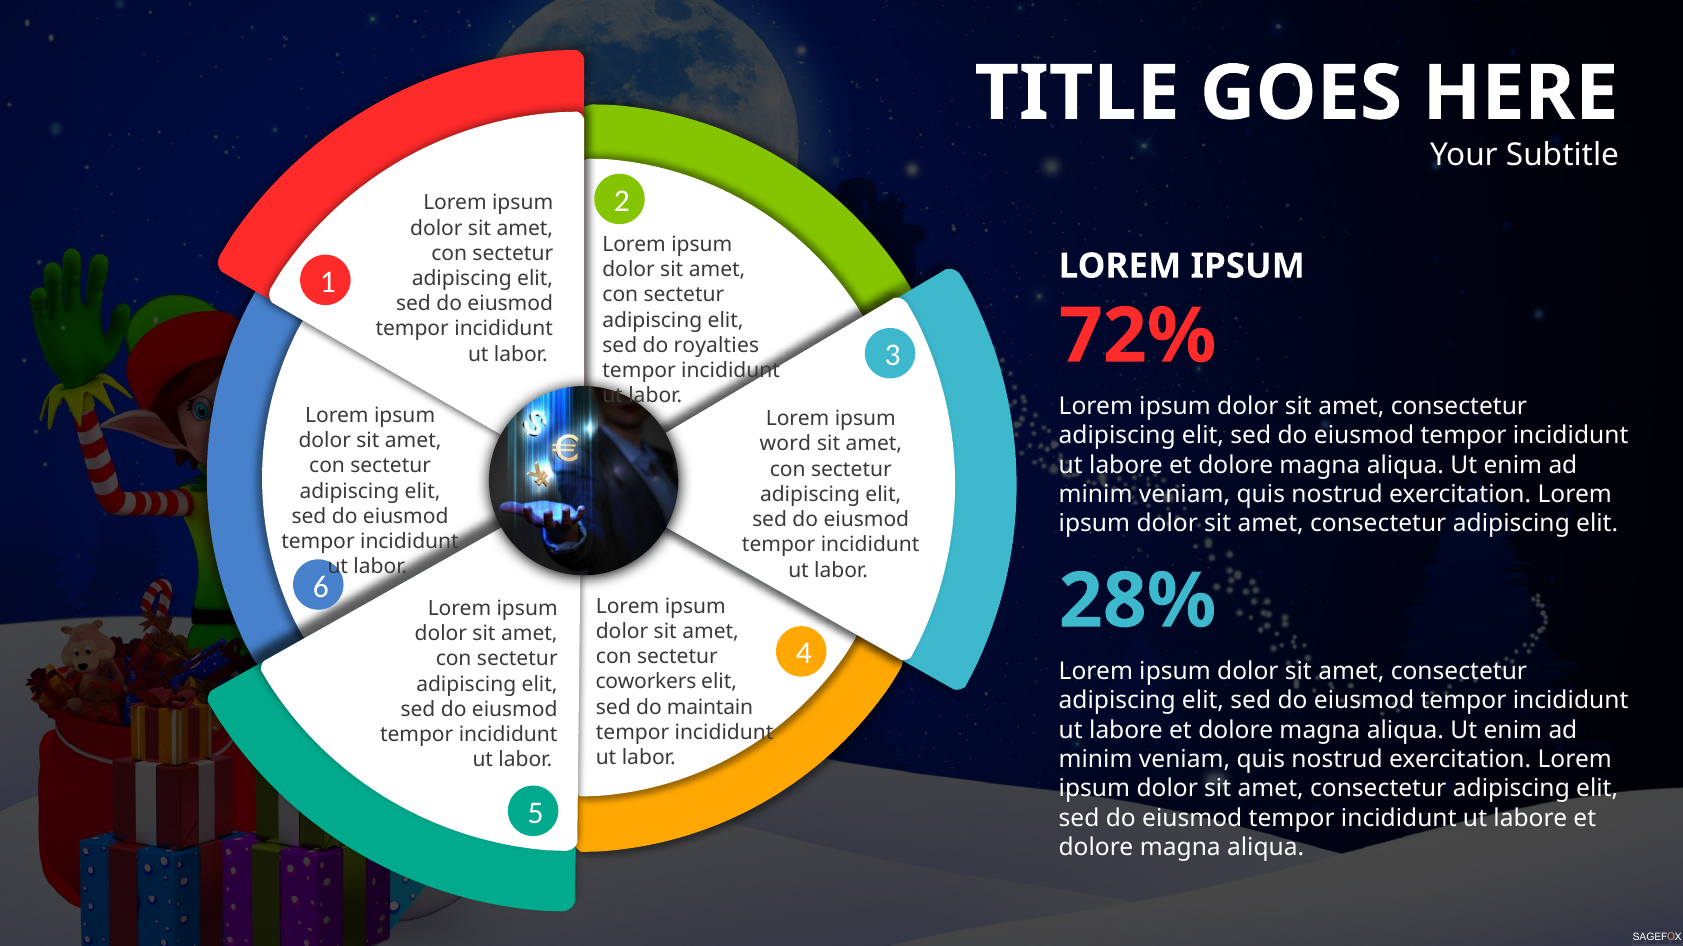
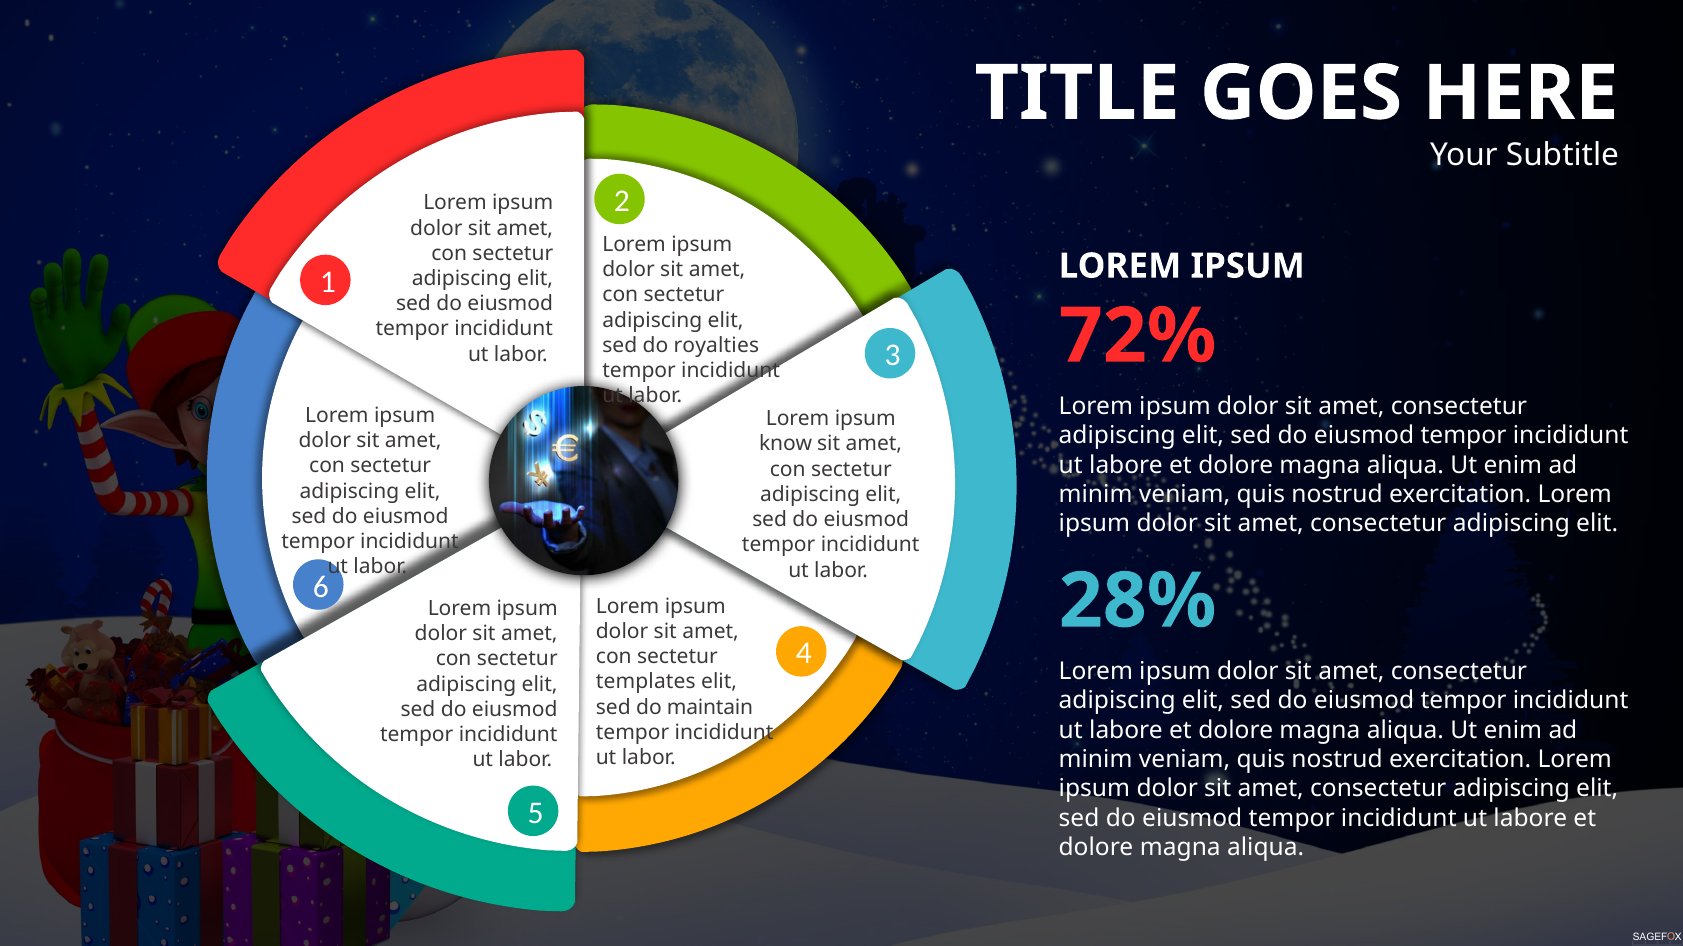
word: word -> know
coworkers: coworkers -> templates
